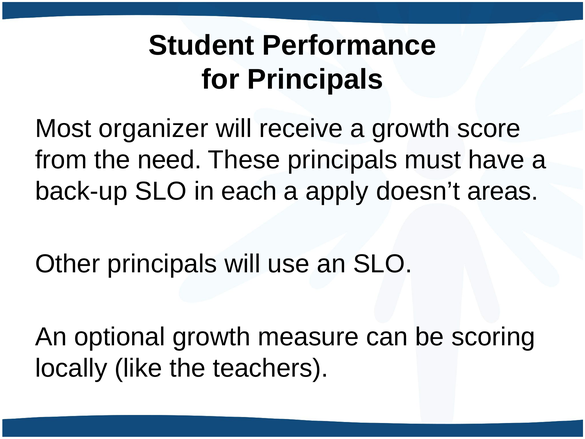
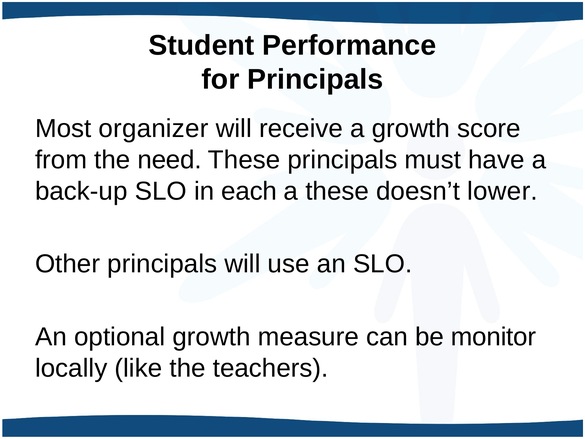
a apply: apply -> these
areas: areas -> lower
scoring: scoring -> monitor
